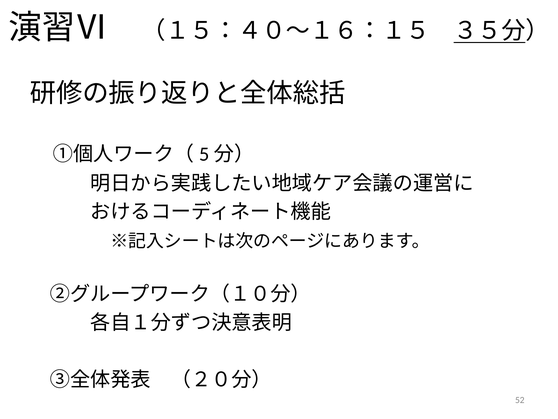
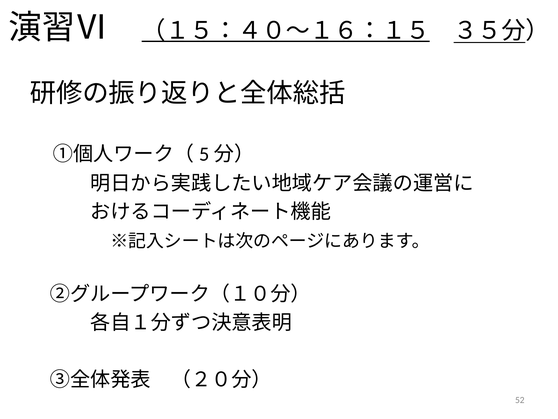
（１５：４０～１６：１５ underline: none -> present
